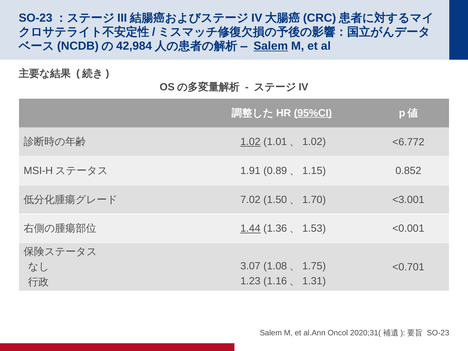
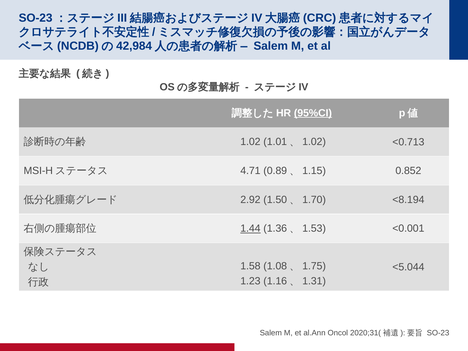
Salem at (271, 46) underline: present -> none
1.02 underline: present -> none
<6.772: <6.772 -> <0.713
1.91: 1.91 -> 4.71
7.02: 7.02 -> 2.92
<3.001: <3.001 -> <8.194
3.07: 3.07 -> 1.58
<0.701: <0.701 -> <5.044
